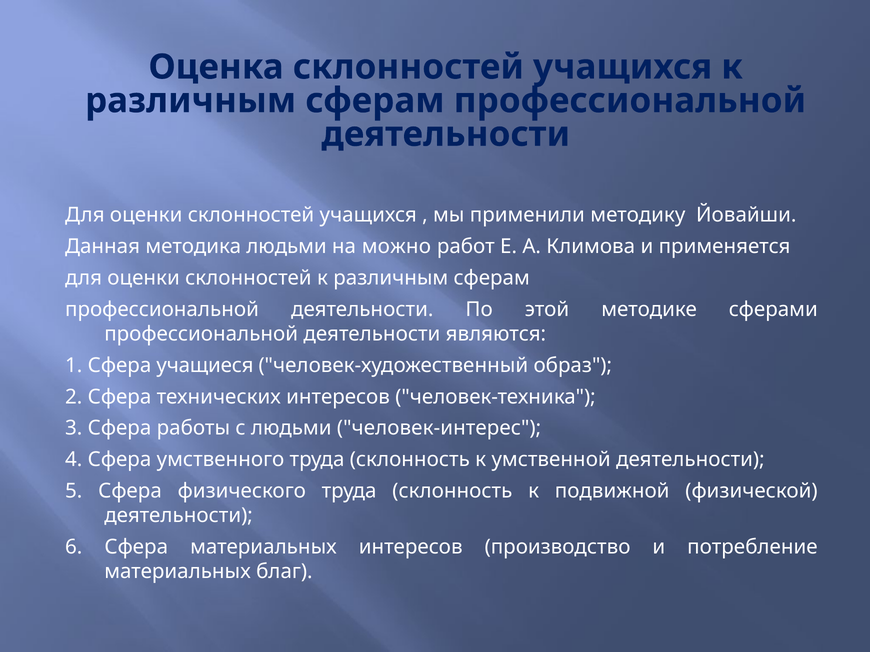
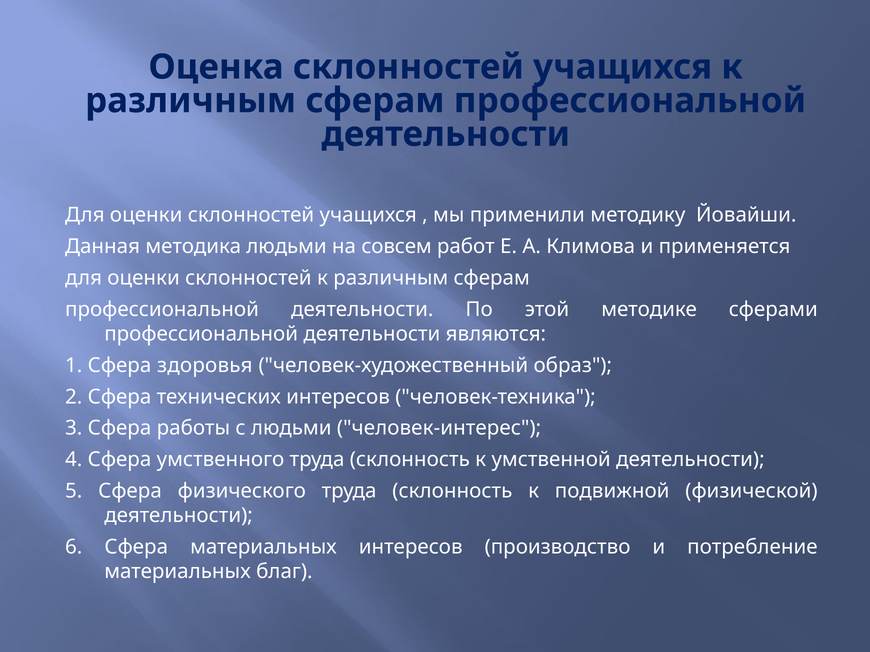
можно: можно -> совсем
учащиеся: учащиеся -> здоровья
